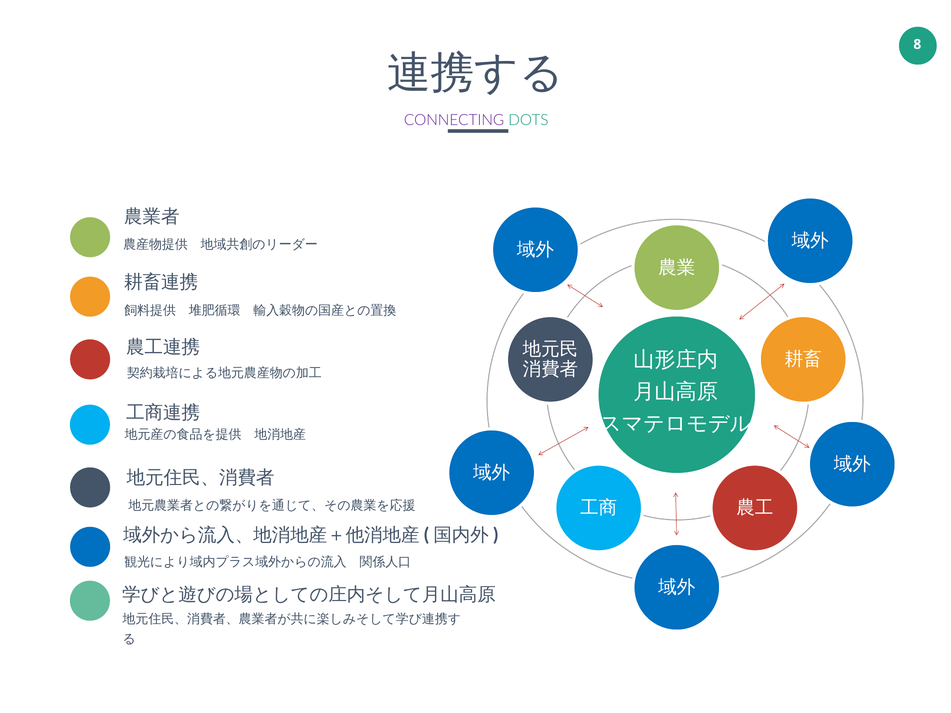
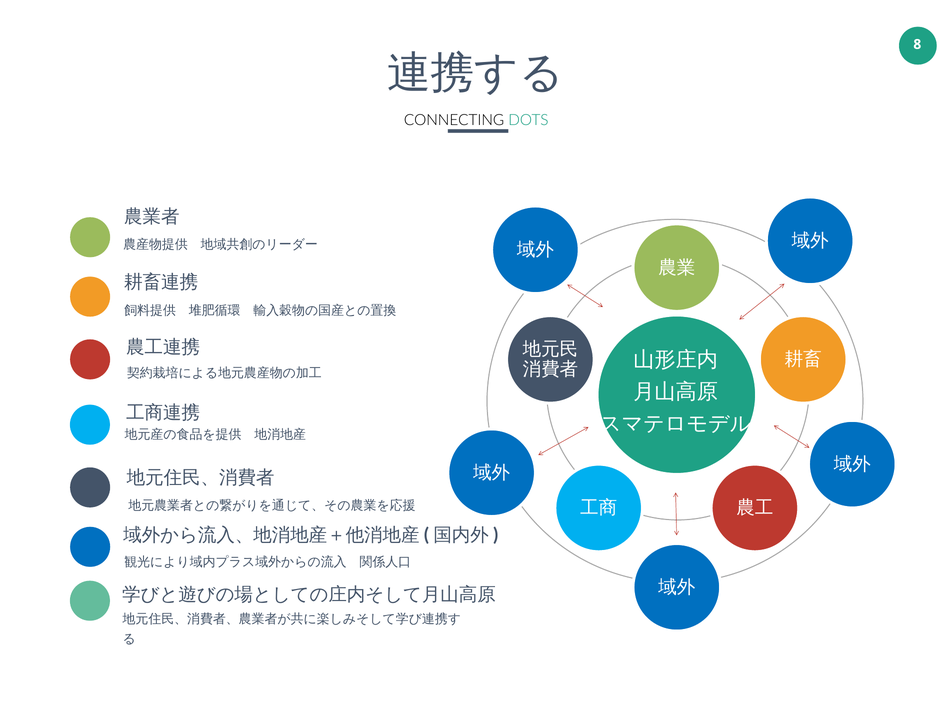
CONNECTING colour: purple -> black
